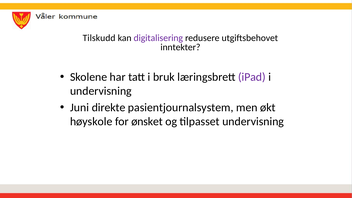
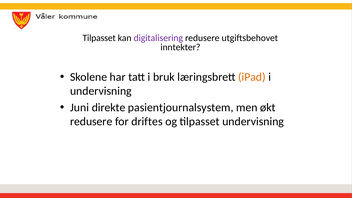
Tilskudd at (99, 38): Tilskudd -> Tilpasset
iPad colour: purple -> orange
høyskole at (91, 122): høyskole -> redusere
ønsket: ønsket -> driftes
